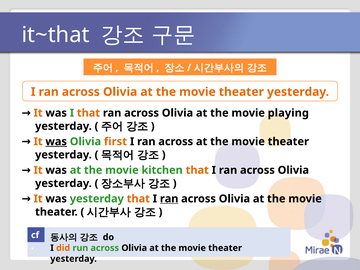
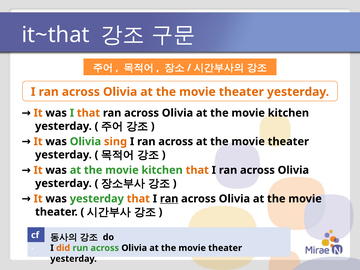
playing at (288, 113): playing -> kitchen
was at (56, 142) underline: present -> none
first: first -> sing
